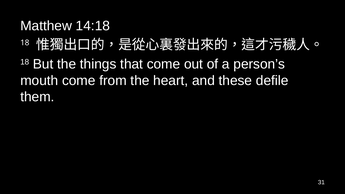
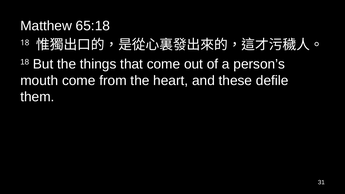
14:18: 14:18 -> 65:18
